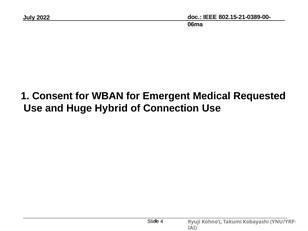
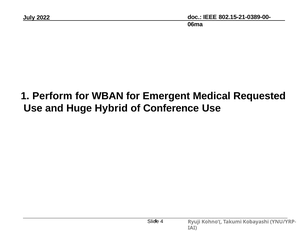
Consent: Consent -> Perform
Connection: Connection -> Conference
